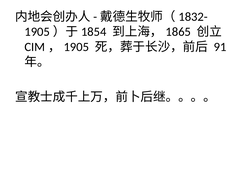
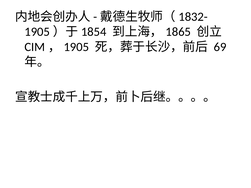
91: 91 -> 69
